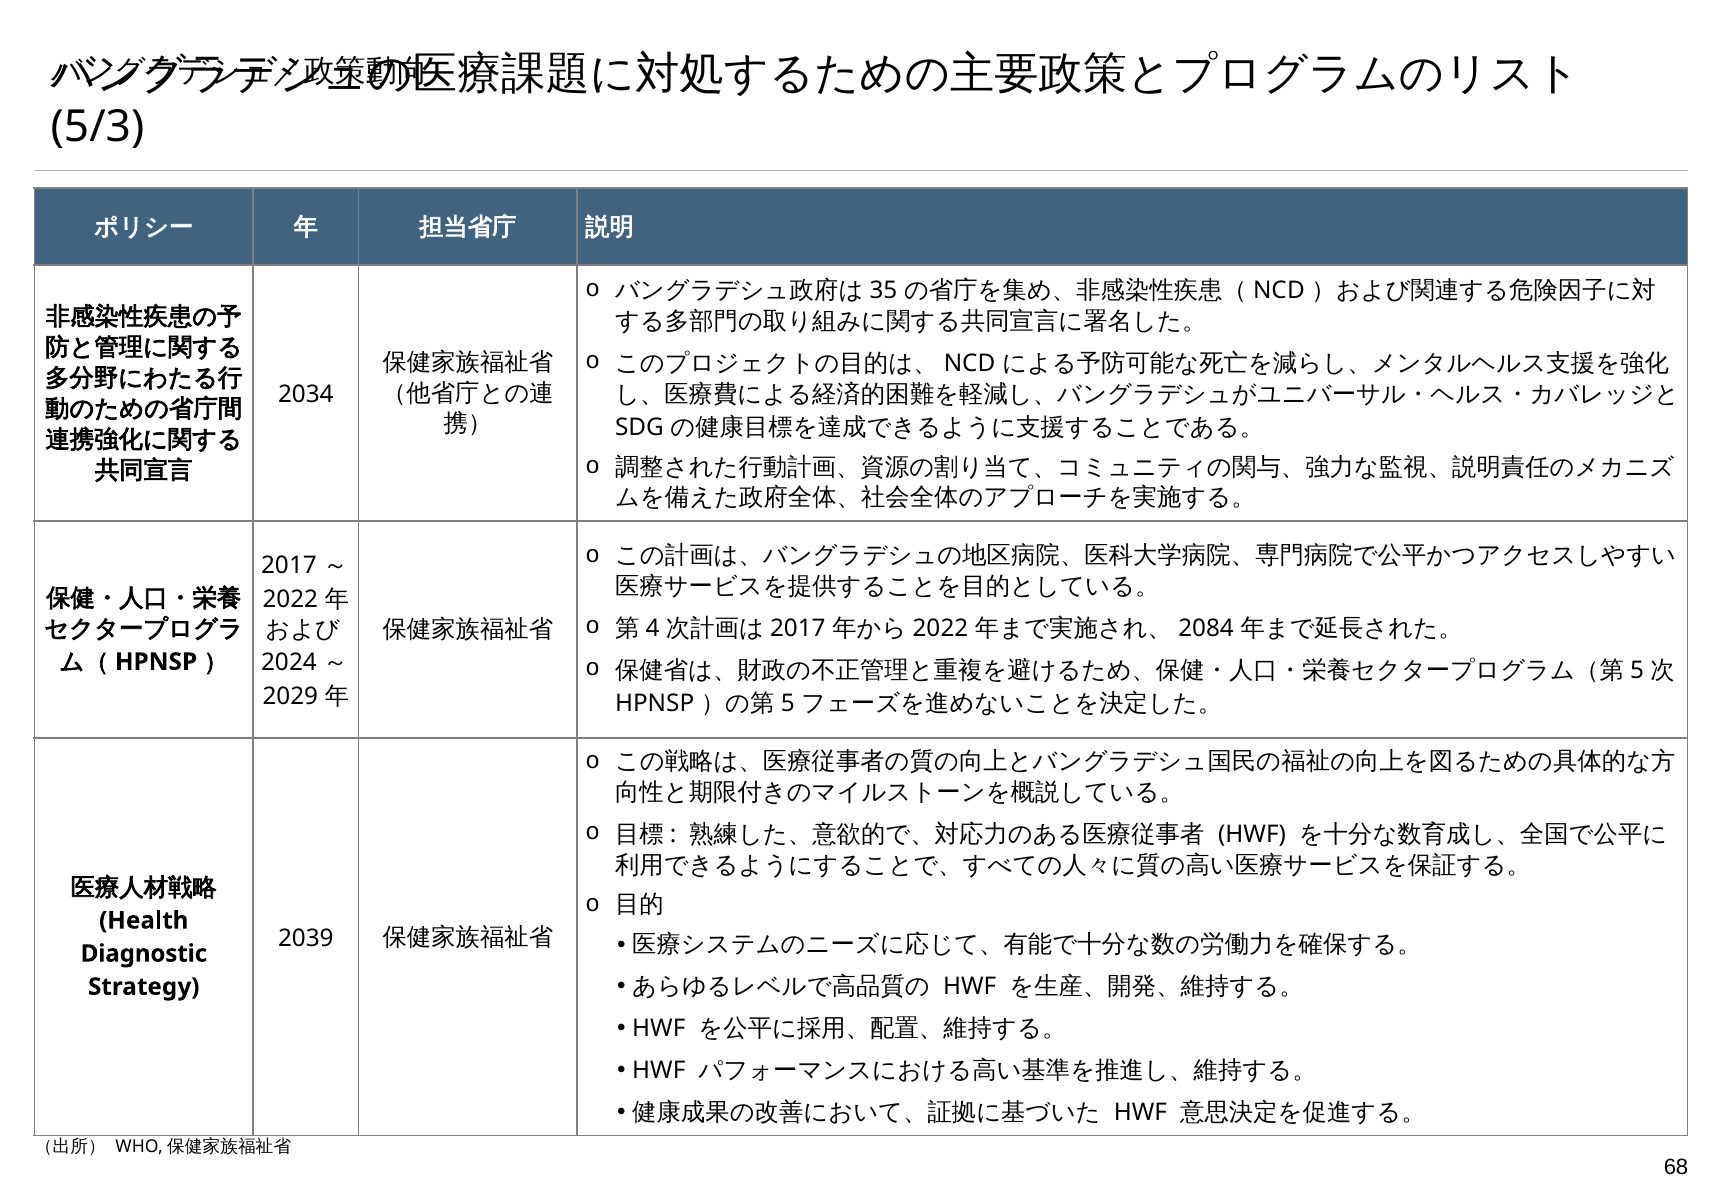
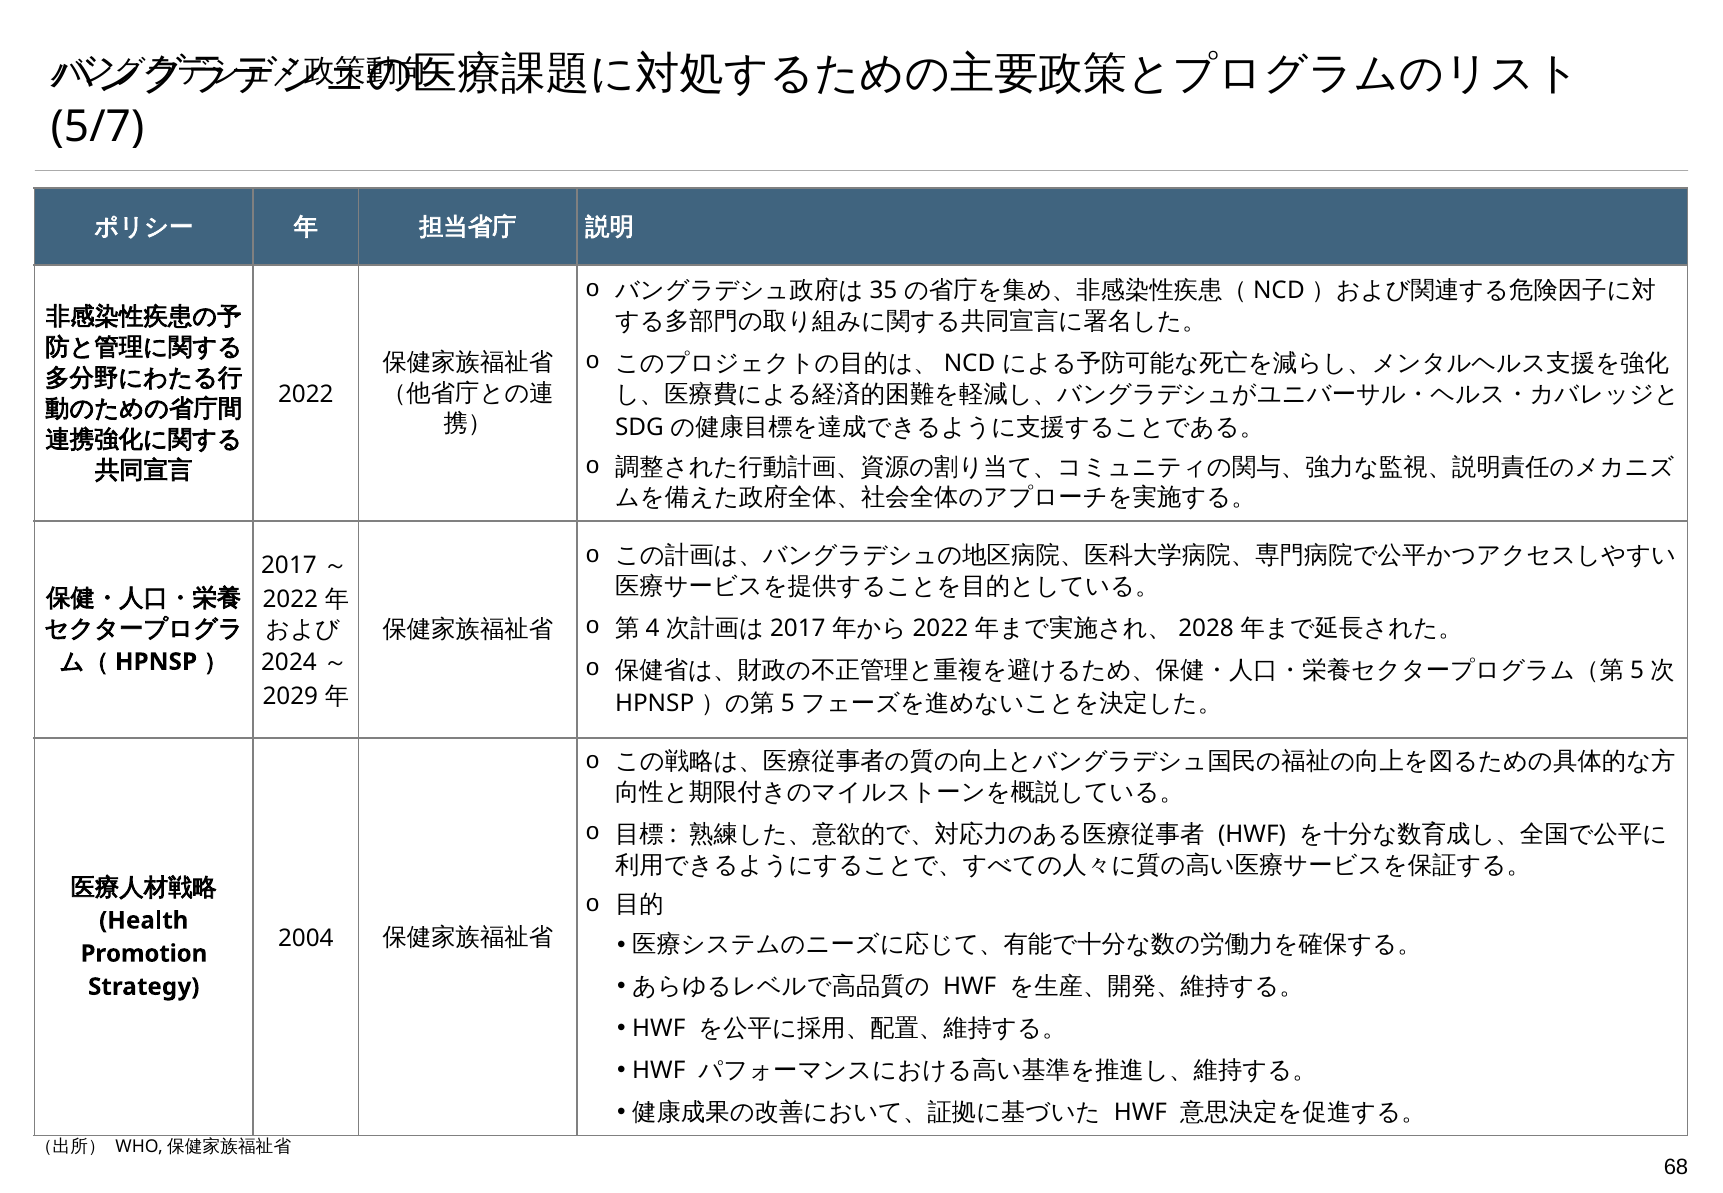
5/3: 5/3 -> 5/7
2034 at (306, 394): 2034 -> 2022
2084: 2084 -> 2028
2039: 2039 -> 2004
Diagnostic: Diagnostic -> Promotion
